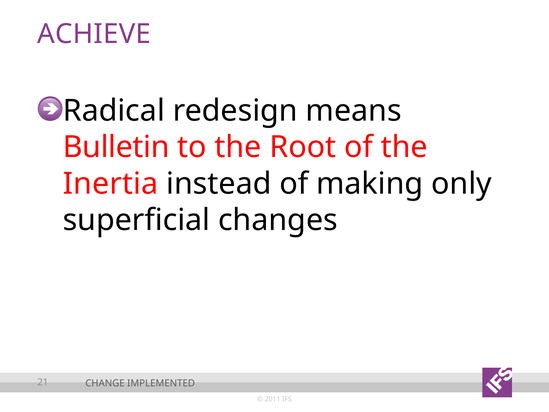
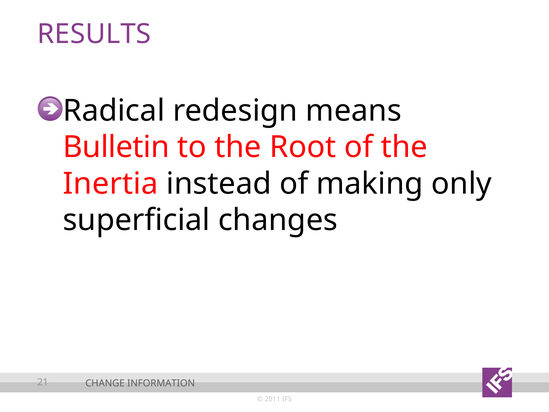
ACHIEVE: ACHIEVE -> RESULTS
IMPLEMENTED: IMPLEMENTED -> INFORMATION
